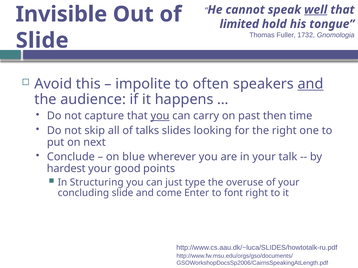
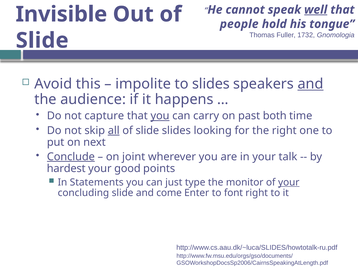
limited: limited -> people
to often: often -> slides
then: then -> both
all underline: none -> present
talks at (147, 131): talks -> slide
Conclude underline: none -> present
blue: blue -> joint
Structuring: Structuring -> Statements
overuse: overuse -> monitor
your at (289, 183) underline: none -> present
